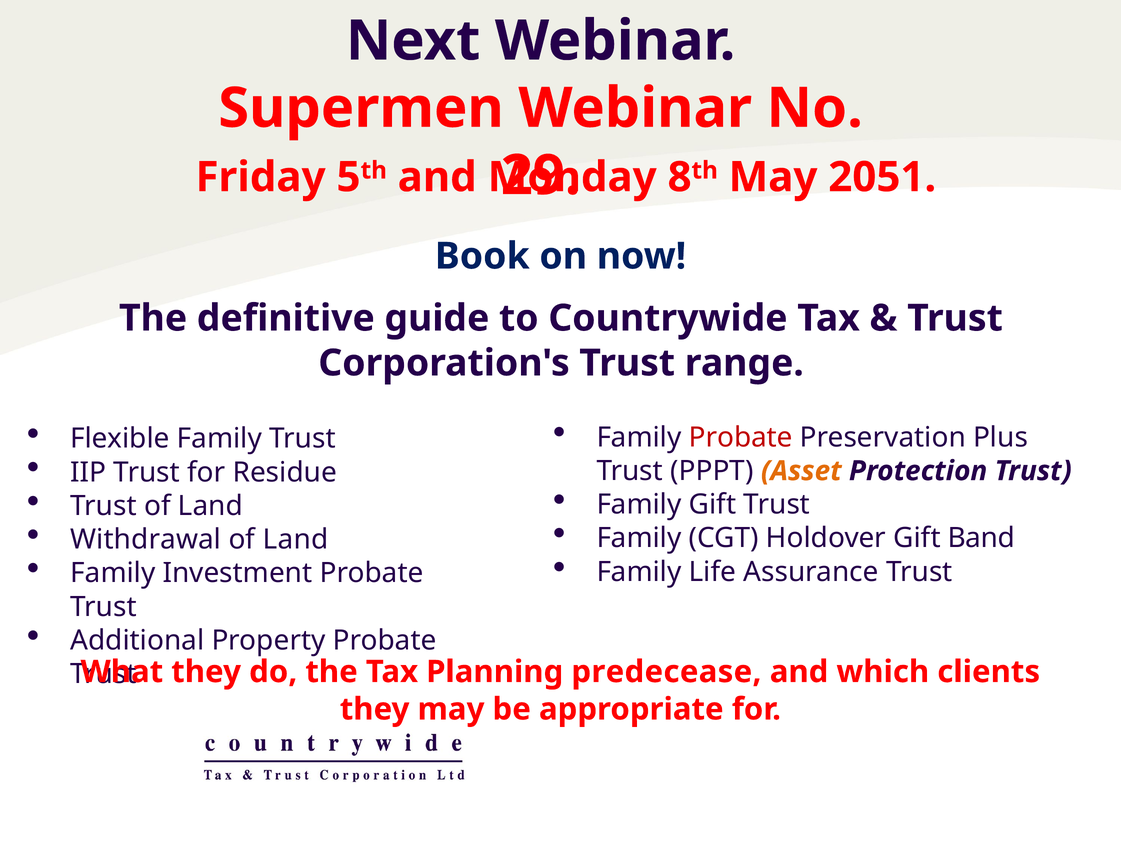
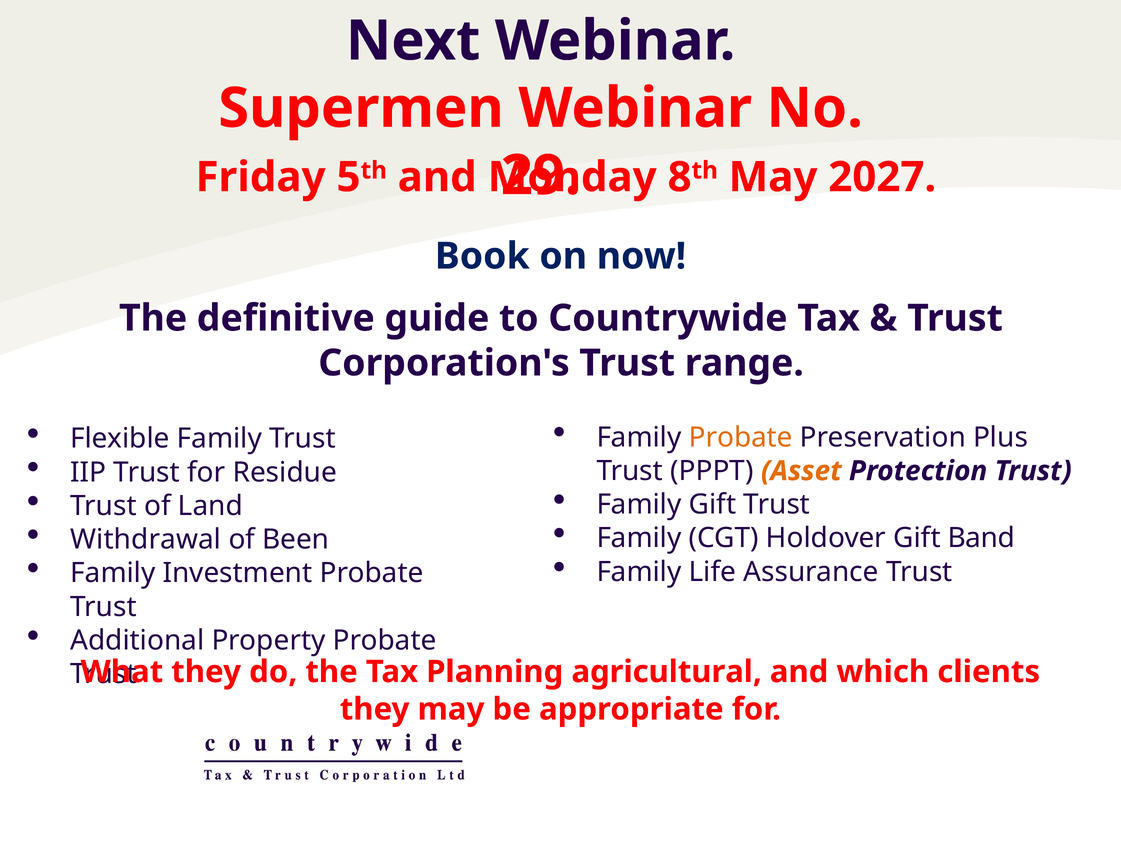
2051: 2051 -> 2027
Probate at (741, 437) colour: red -> orange
Land at (295, 539): Land -> Been
predecease: predecease -> agricultural
